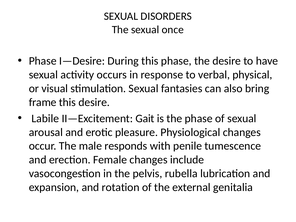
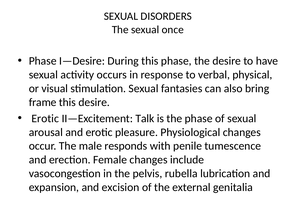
Labile at (45, 118): Labile -> Erotic
Gait: Gait -> Talk
rotation: rotation -> excision
